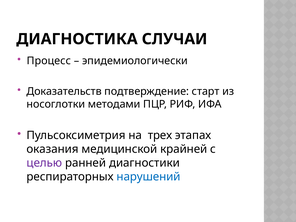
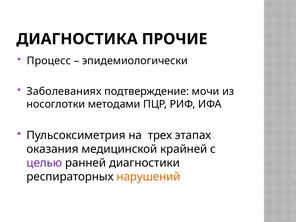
СЛУЧАИ: СЛУЧАИ -> ПРОЧИЕ
Доказательств: Доказательств -> Заболеваниях
старт: старт -> мочи
нарушений colour: blue -> orange
